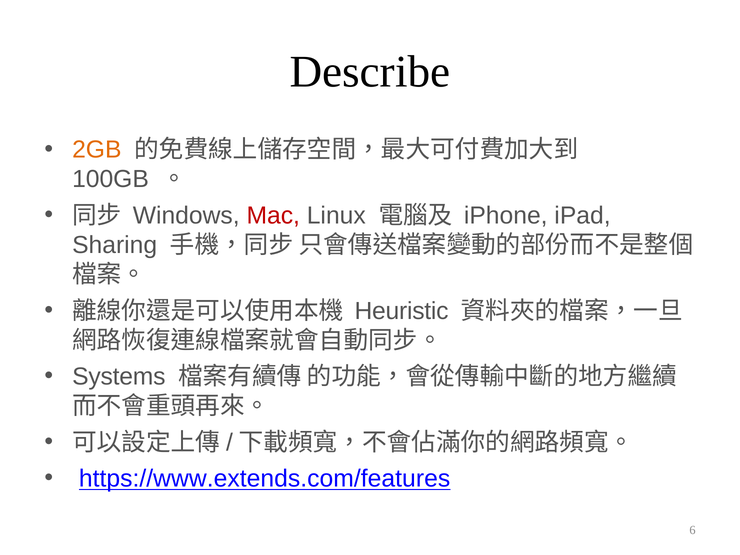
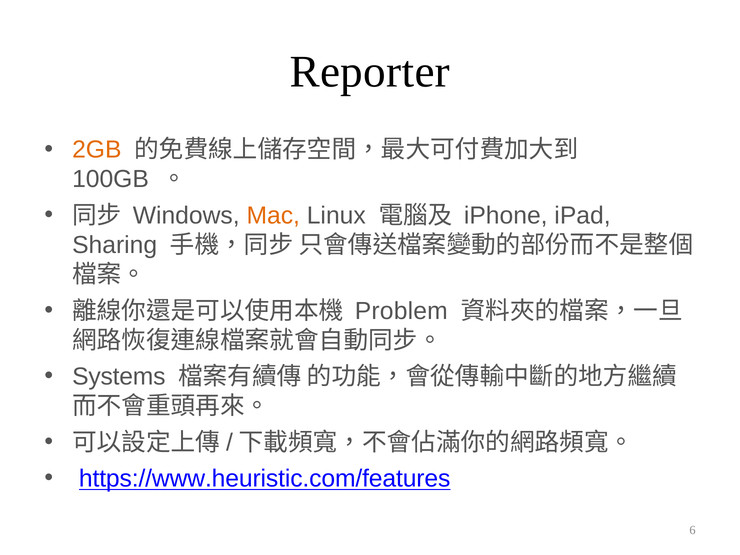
Describe: Describe -> Reporter
Mac colour: red -> orange
Heuristic: Heuristic -> Problem
https://www.extends.com/features: https://www.extends.com/features -> https://www.heuristic.com/features
